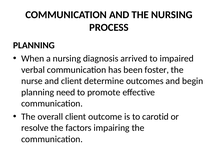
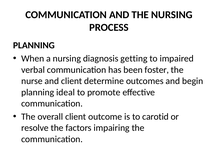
arrived: arrived -> getting
need: need -> ideal
